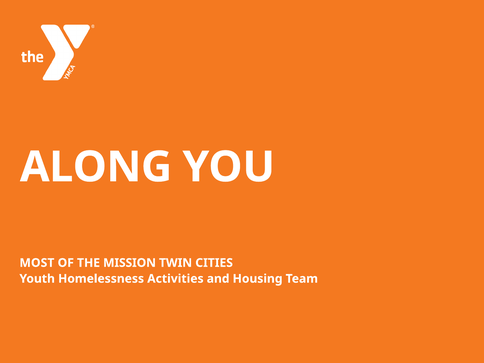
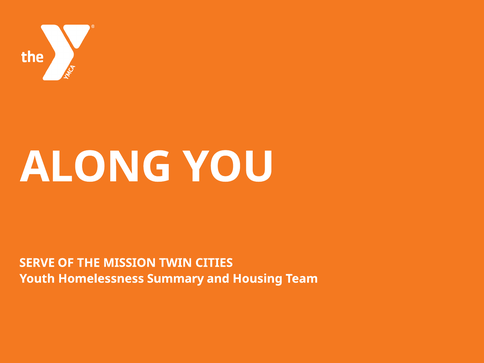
MOST: MOST -> SERVE
Activities: Activities -> Summary
